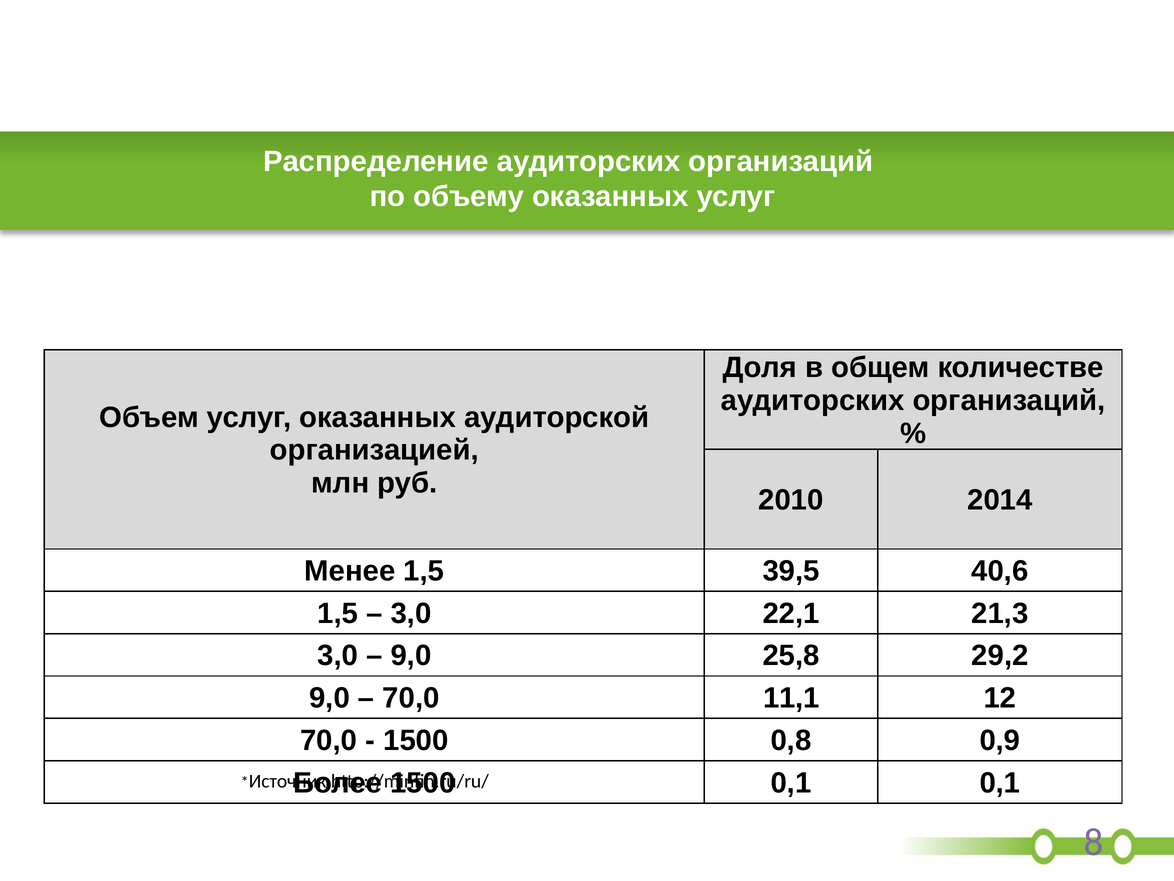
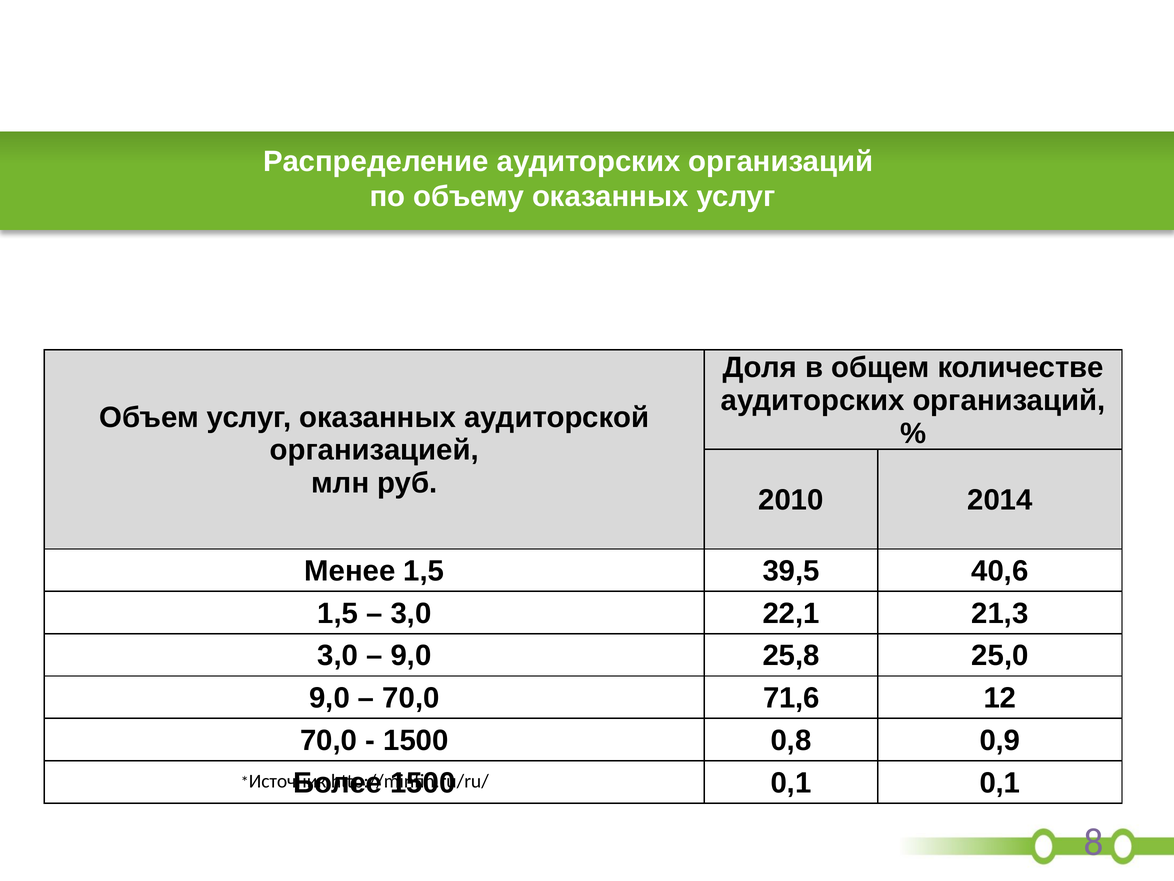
29,2: 29,2 -> 25,0
11,1: 11,1 -> 71,6
